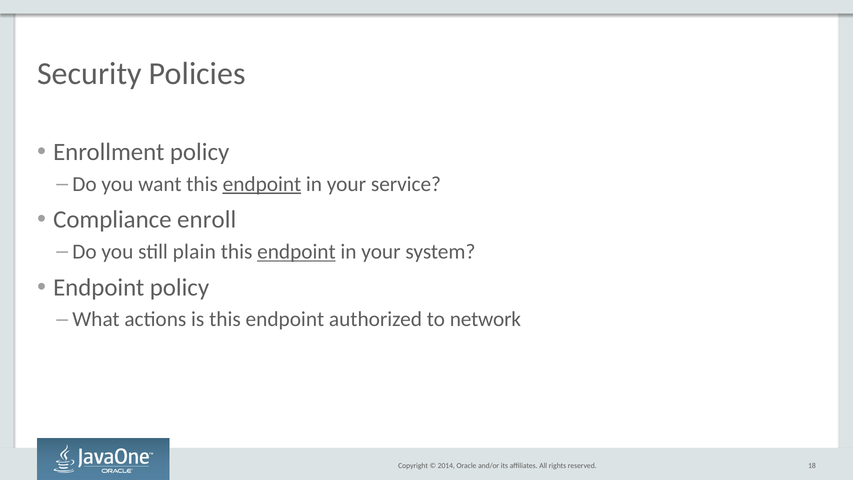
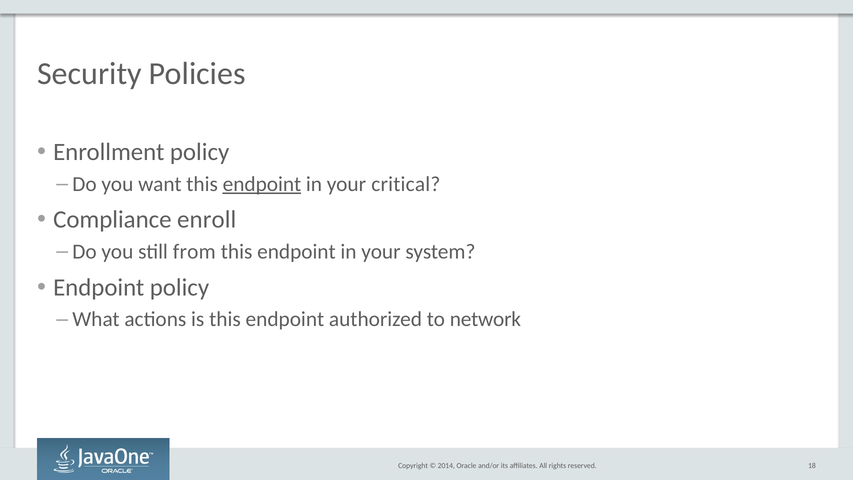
service: service -> critical
plain: plain -> from
endpoint at (296, 252) underline: present -> none
